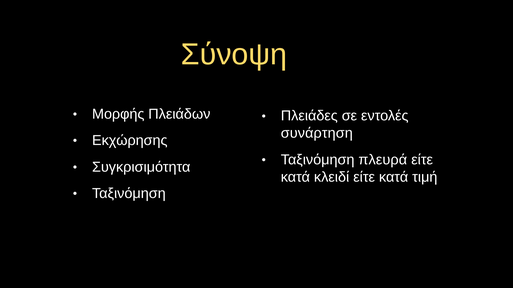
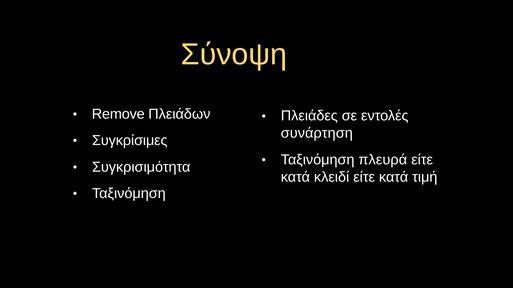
Μορφής: Μορφής -> Remove
Εκχώρησης: Εκχώρησης -> Συγκρίσιμες
